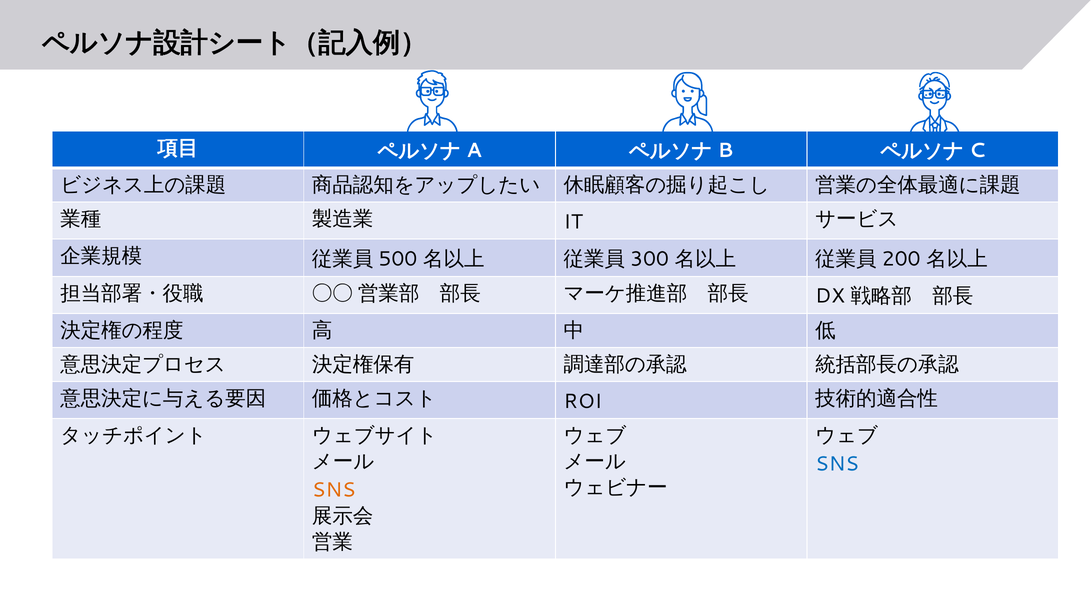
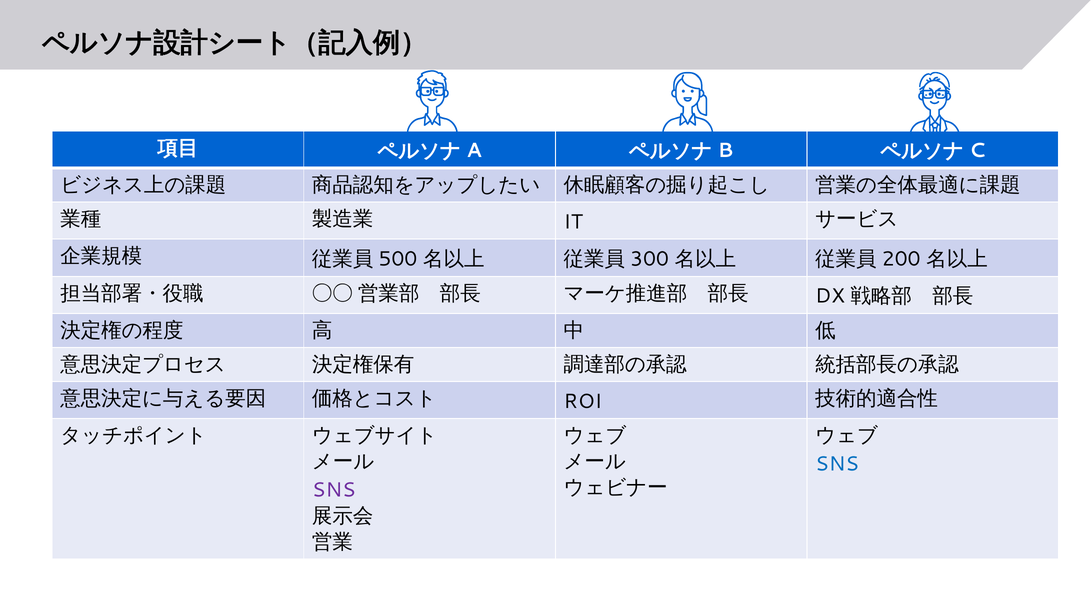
SNS at (334, 490) colour: orange -> purple
